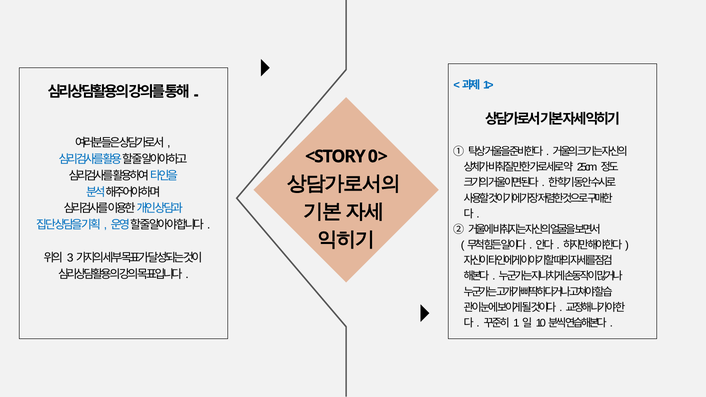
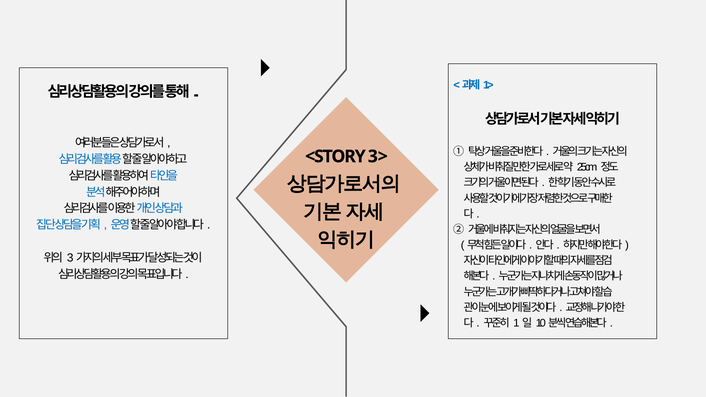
0>: 0> -> 3>
